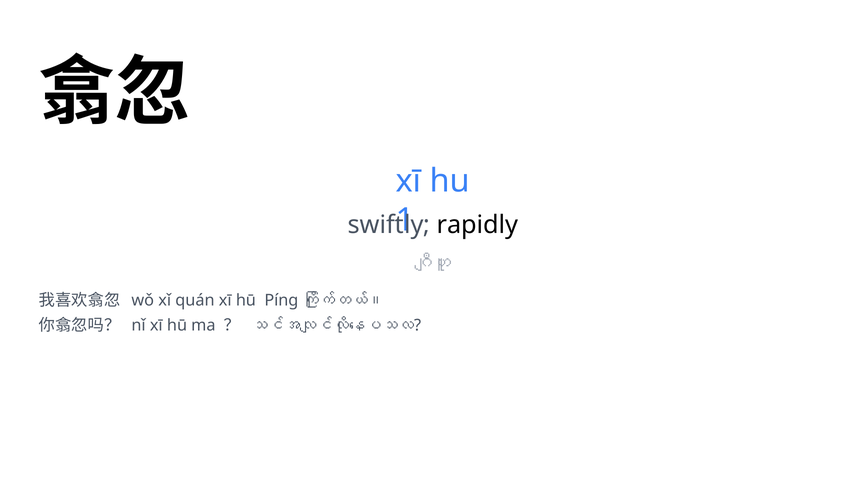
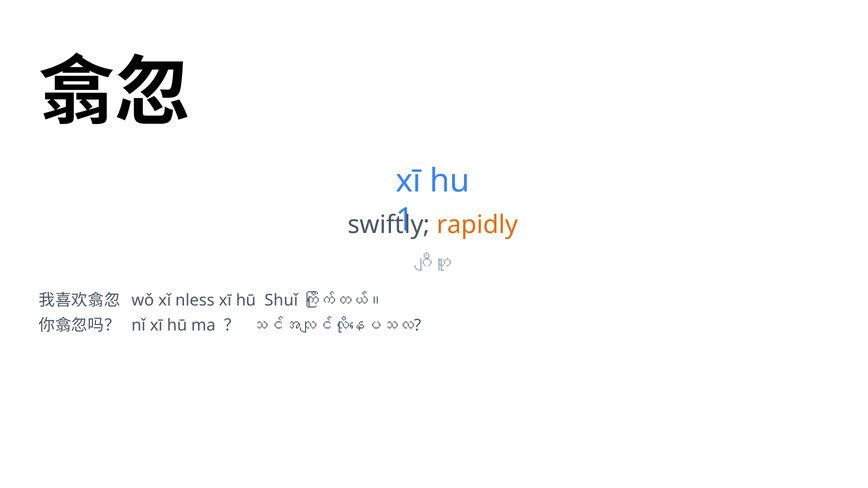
rapidly colour: black -> orange
quán: quán -> nless
Píng: Píng -> Shuǐ
